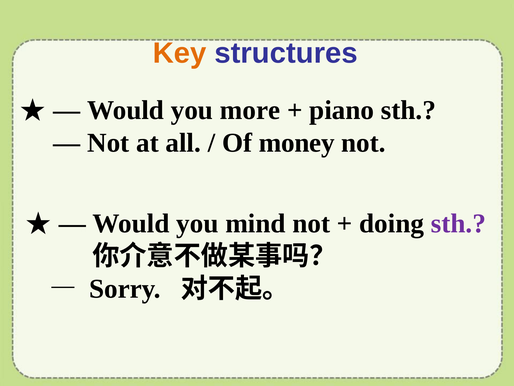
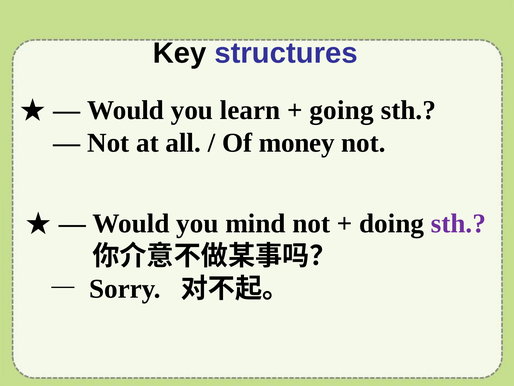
Key colour: orange -> black
more: more -> learn
piano: piano -> going
